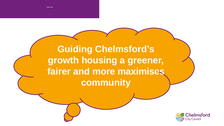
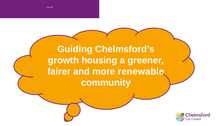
maximises: maximises -> renewable
